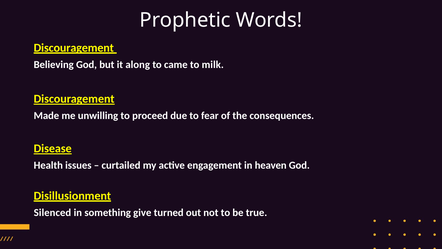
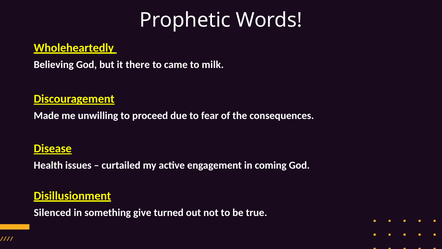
Discouragement at (74, 48): Discouragement -> Wholeheartedly
along: along -> there
heaven: heaven -> coming
